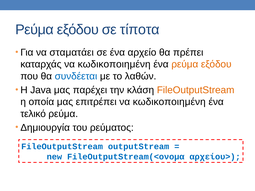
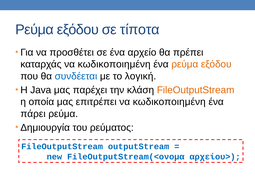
σταματάει: σταματάει -> προσθέτει
λαθών: λαθών -> λογική
τελικό: τελικό -> πάρει
